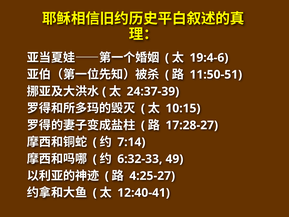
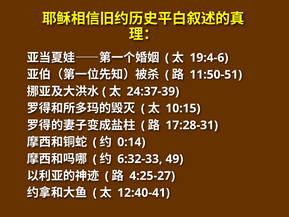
17:28-27: 17:28-27 -> 17:28-31
7:14: 7:14 -> 0:14
